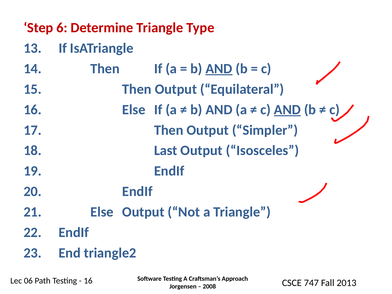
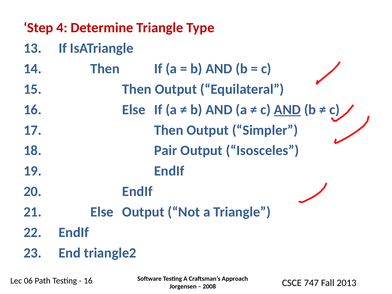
6: 6 -> 4
AND at (219, 69) underline: present -> none
Last: Last -> Pair
